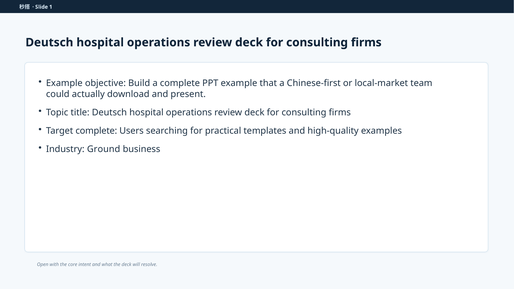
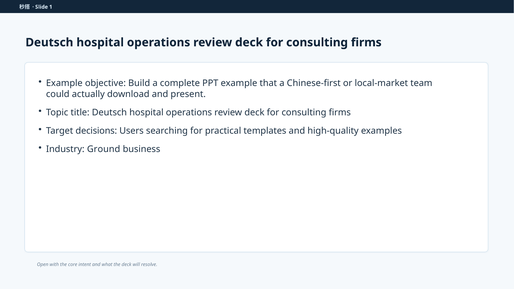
Target complete: complete -> decisions
